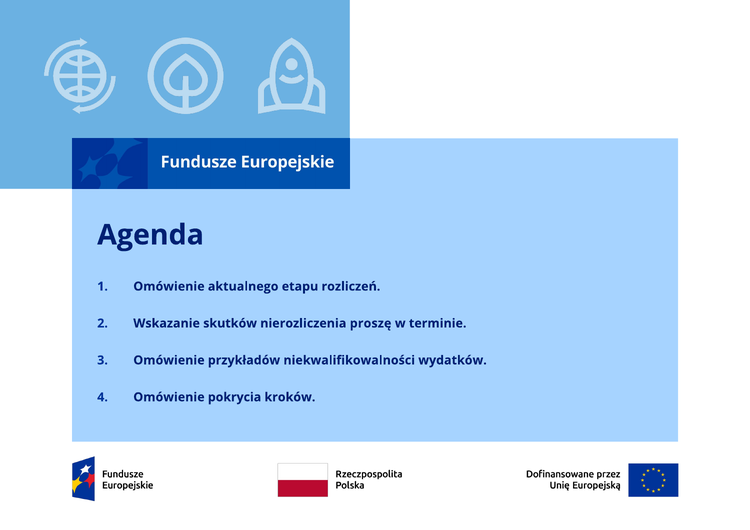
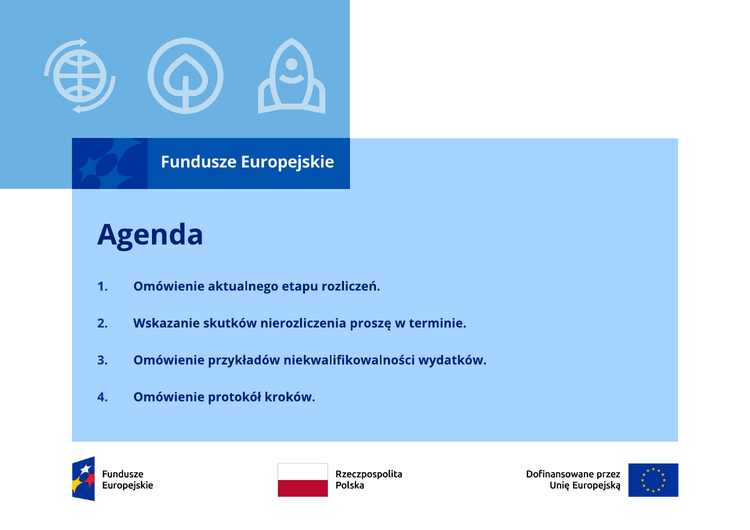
pokrycia: pokrycia -> protokół
